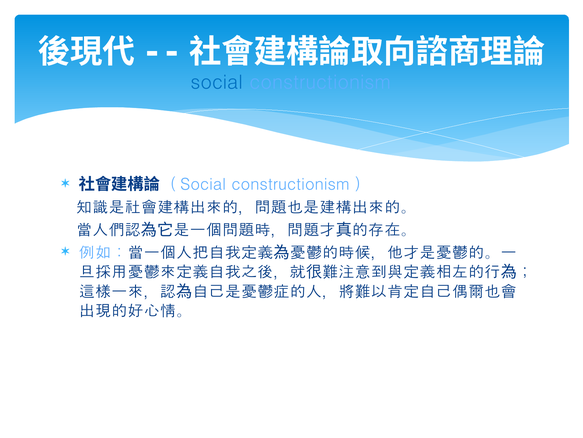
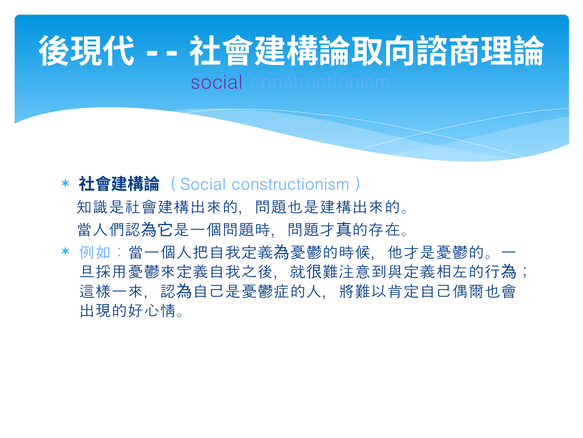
social colour: blue -> purple
